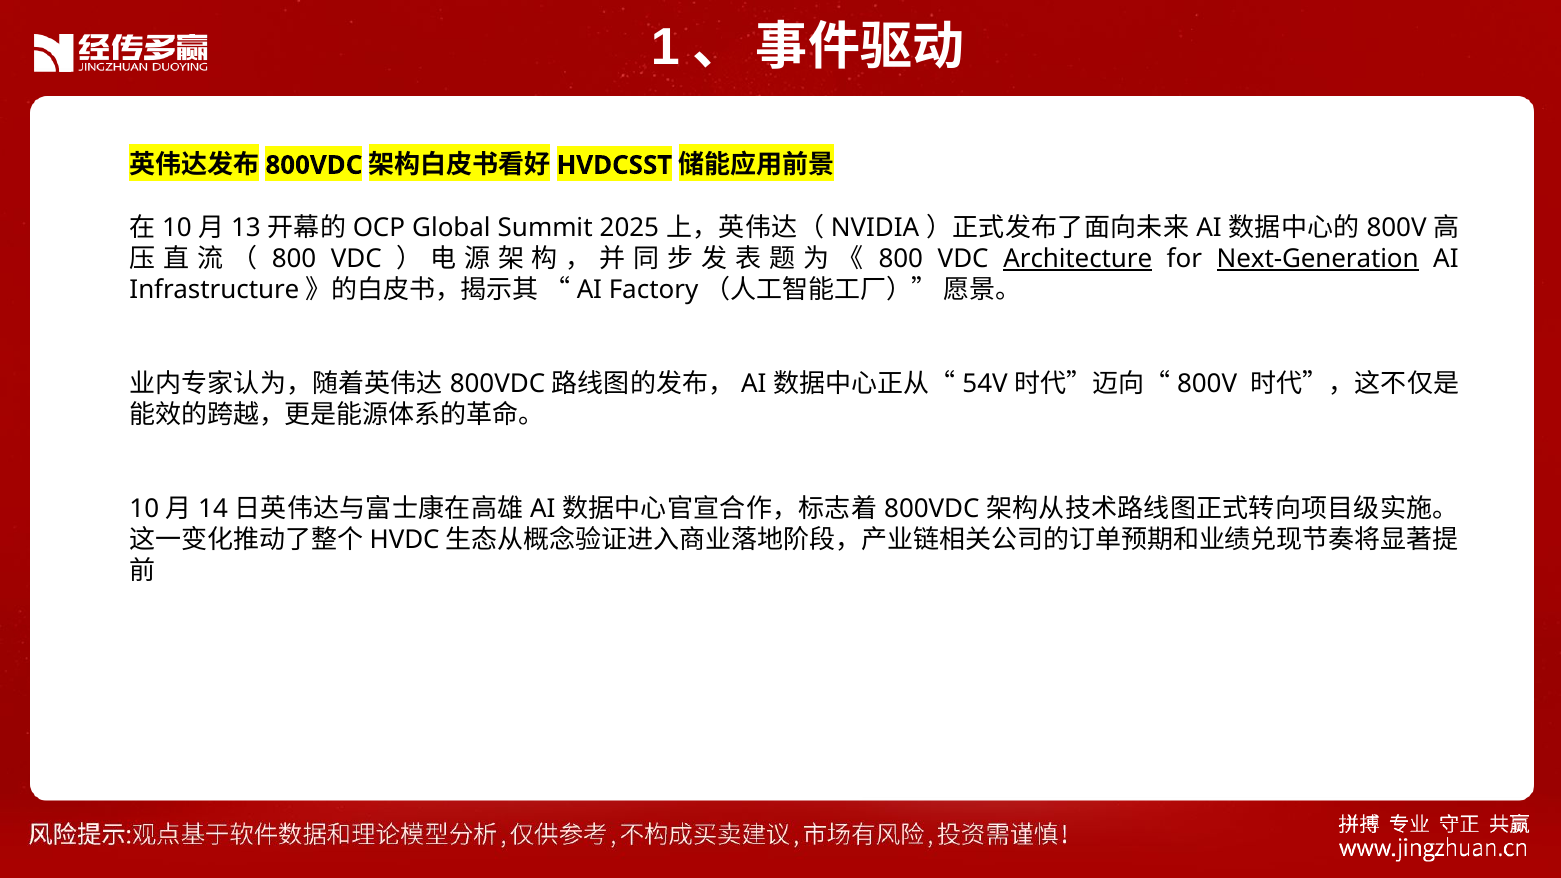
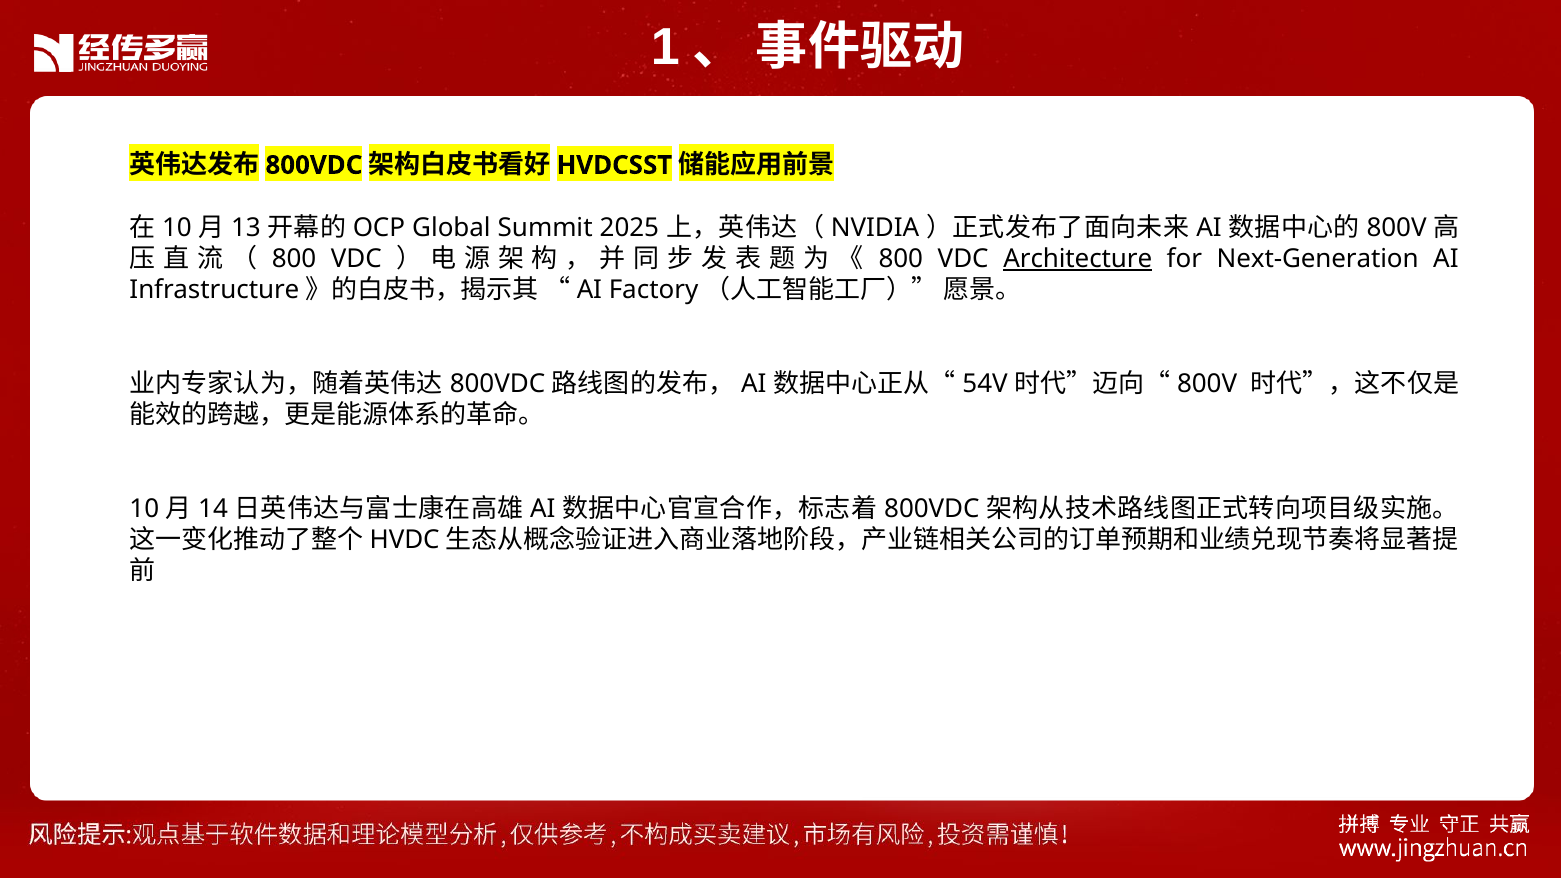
Next-Generation underline: present -> none
